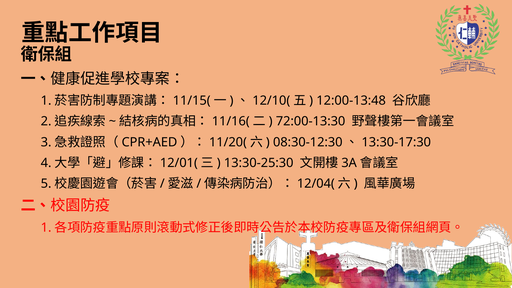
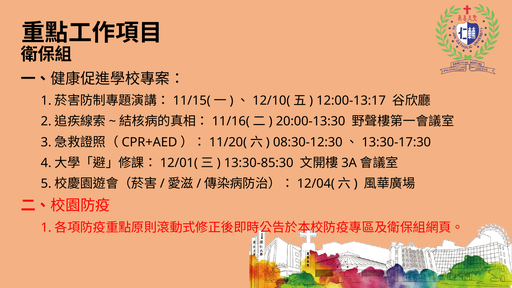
12:00-13:48: 12:00-13:48 -> 12:00-13:17
72:00-13:30: 72:00-13:30 -> 20:00-13:30
13:30-25:30: 13:30-25:30 -> 13:30-85:30
